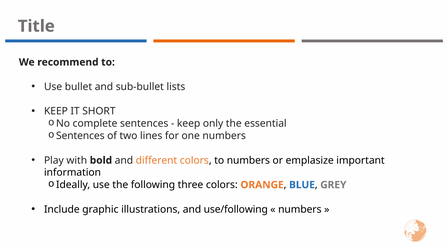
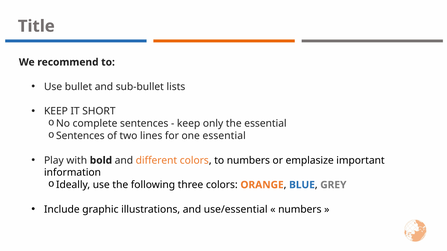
one numbers: numbers -> essential
use/following: use/following -> use/essential
